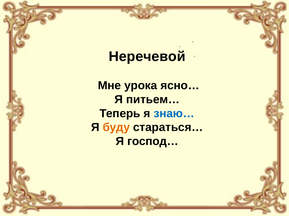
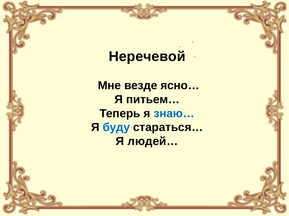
урока: урока -> везде
буду colour: orange -> blue
господ…: господ… -> людей…
